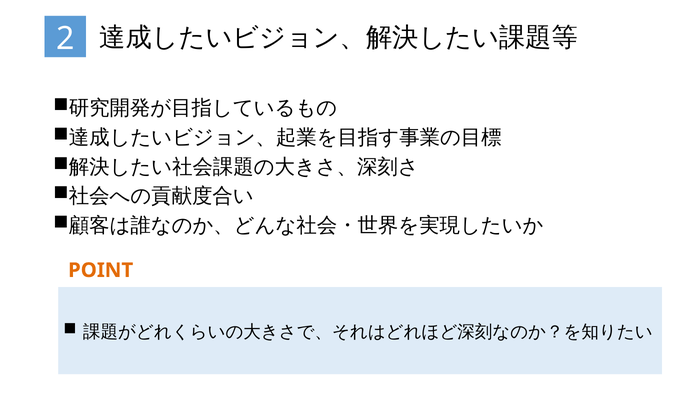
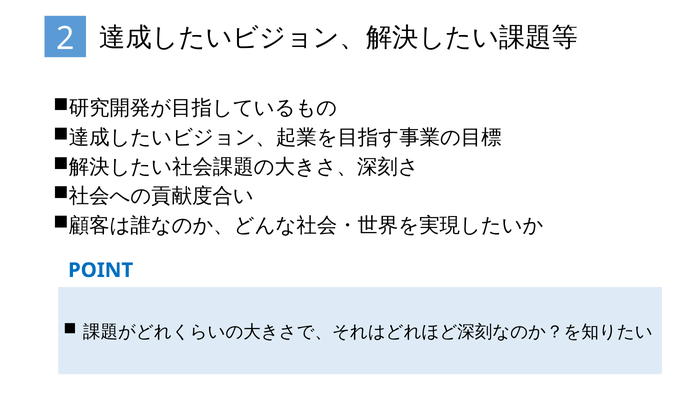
POINT colour: orange -> blue
